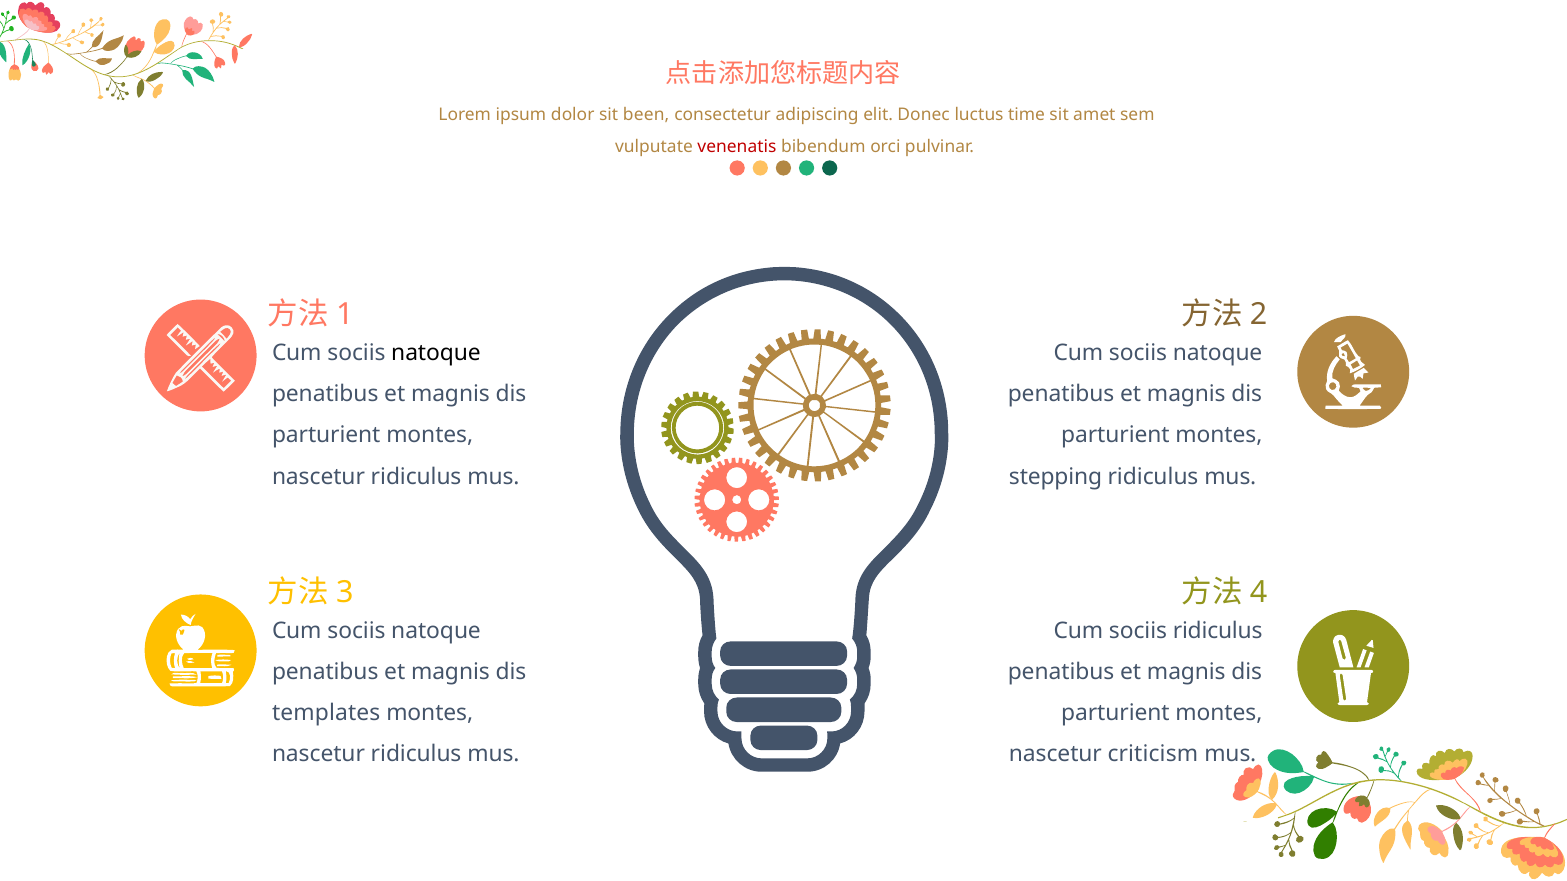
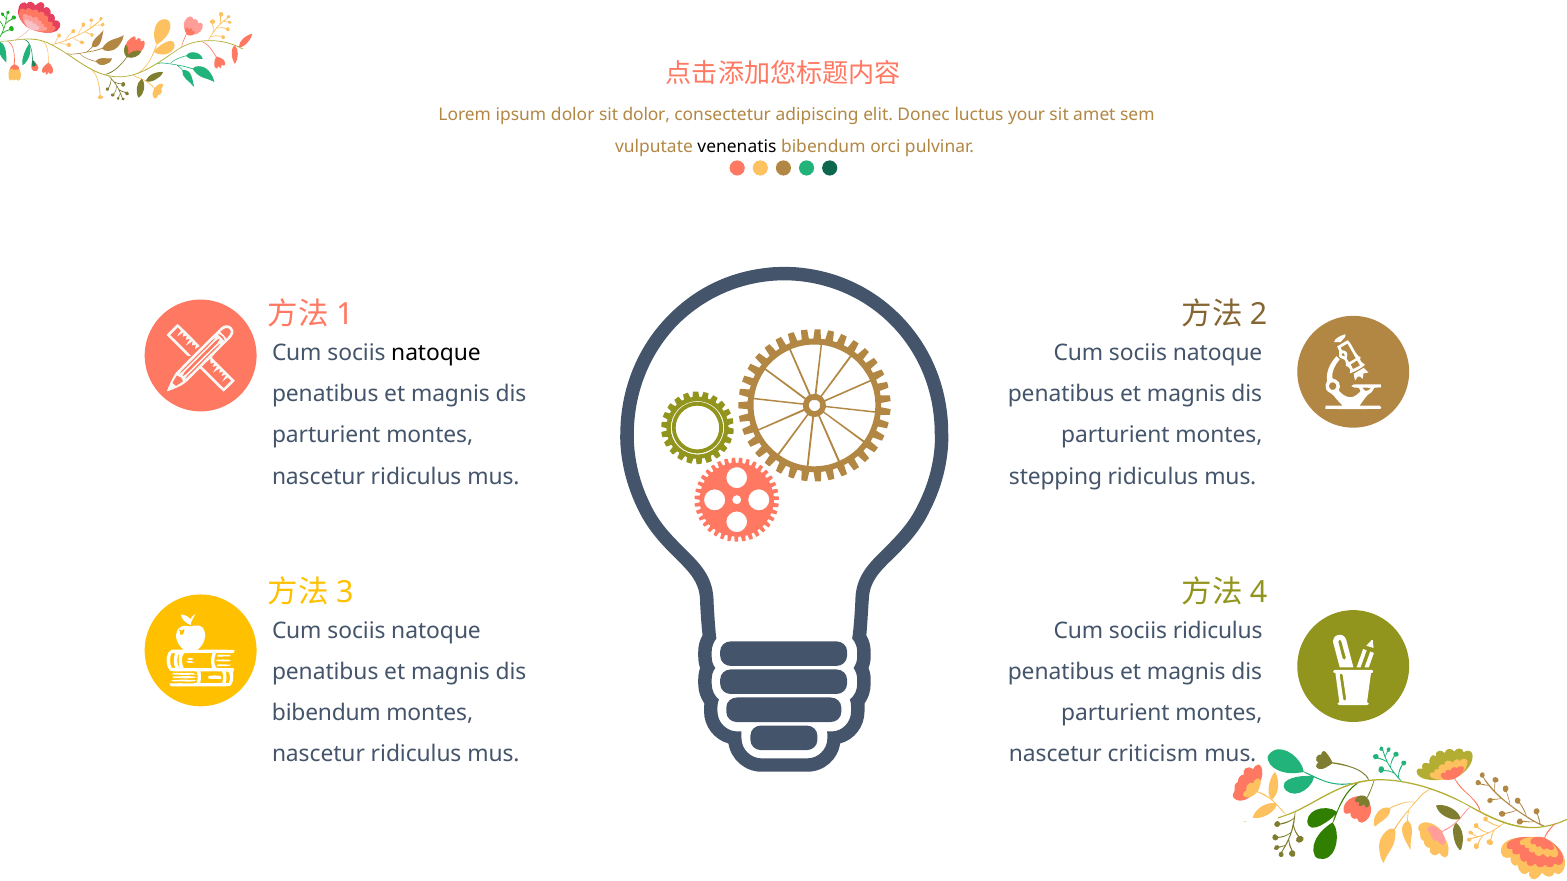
sit been: been -> dolor
time: time -> your
venenatis colour: red -> black
templates at (326, 714): templates -> bibendum
